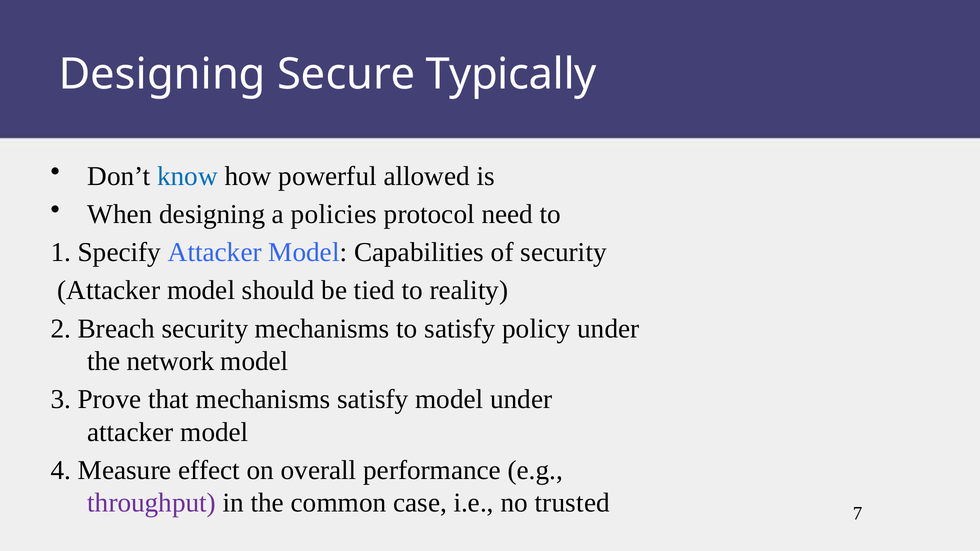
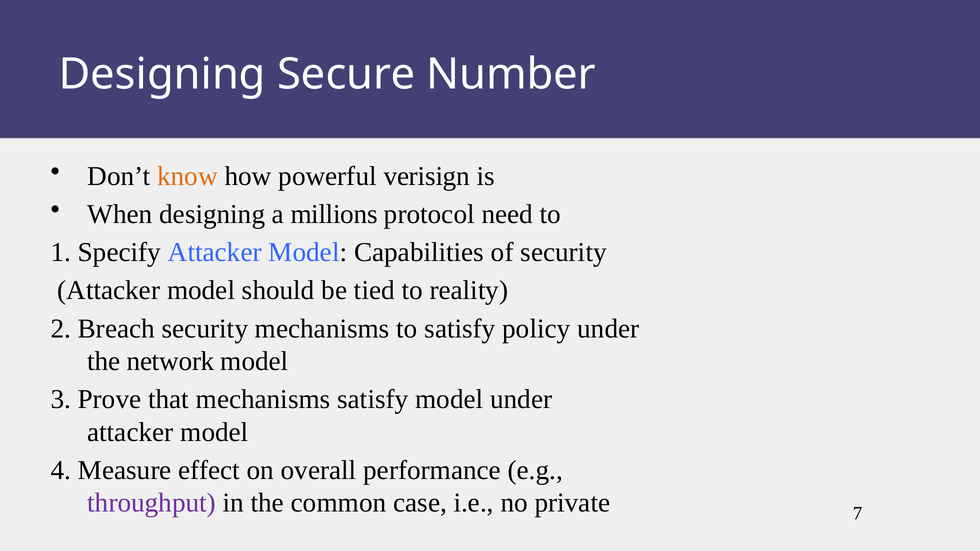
Typically: Typically -> Number
know colour: blue -> orange
allowed: allowed -> verisign
policies: policies -> millions
trusted: trusted -> private
